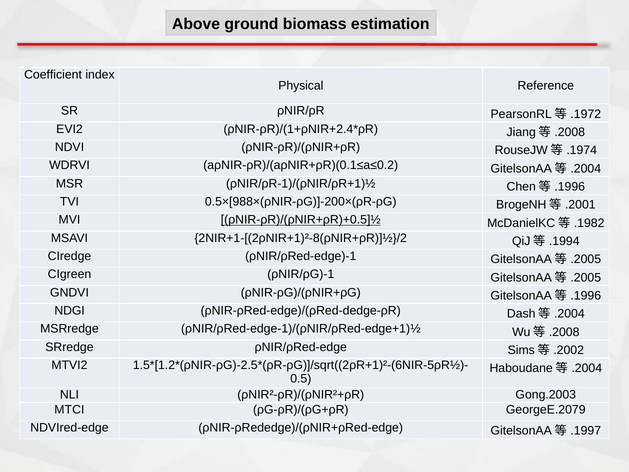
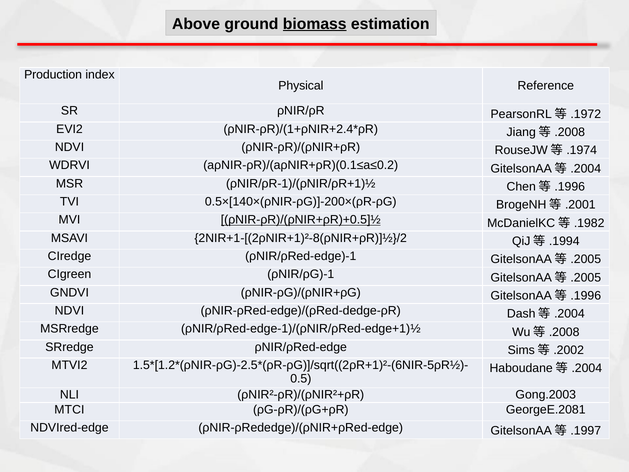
biomass underline: none -> present
Coefficient: Coefficient -> Production
0.5×[988×(ρNIR-ρG)]-200×(ρR-ρG: 0.5×[988×(ρNIR-ρG)]-200×(ρR-ρG -> 0.5×[140×(ρNIR-ρG)]-200×(ρR-ρG
NDGI at (70, 311): NDGI -> NDVI
GeorgeE.2079: GeorgeE.2079 -> GeorgeE.2081
